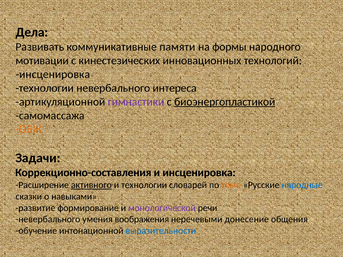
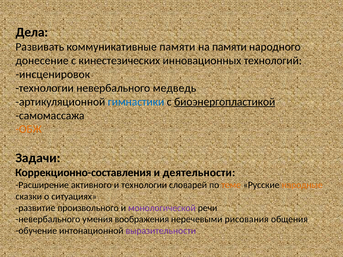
на формы: формы -> памяти
мотивации: мотивации -> донесение
инсценировка at (53, 74): инсценировка -> инсценировок
интереса: интереса -> медведь
гимнастики colour: purple -> blue
и инсценировка: инсценировка -> деятельности
активного underline: present -> none
народные colour: blue -> orange
навыками: навыками -> ситуациях
формирование: формирование -> произвольного
донесение: донесение -> рисования
выразительности colour: blue -> purple
